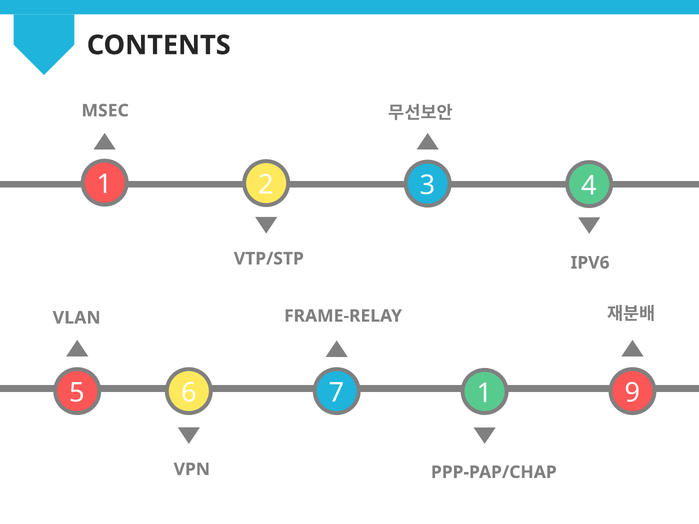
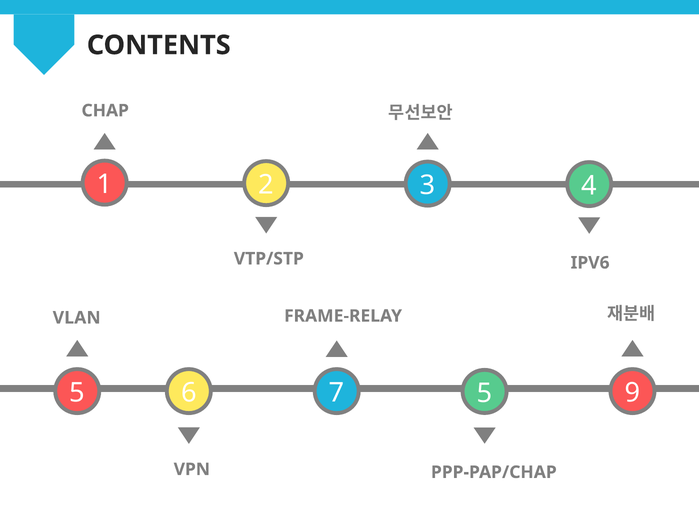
MSEC: MSEC -> CHAP
7 1: 1 -> 5
